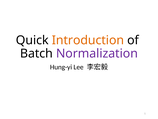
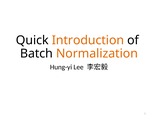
Normalization colour: purple -> orange
